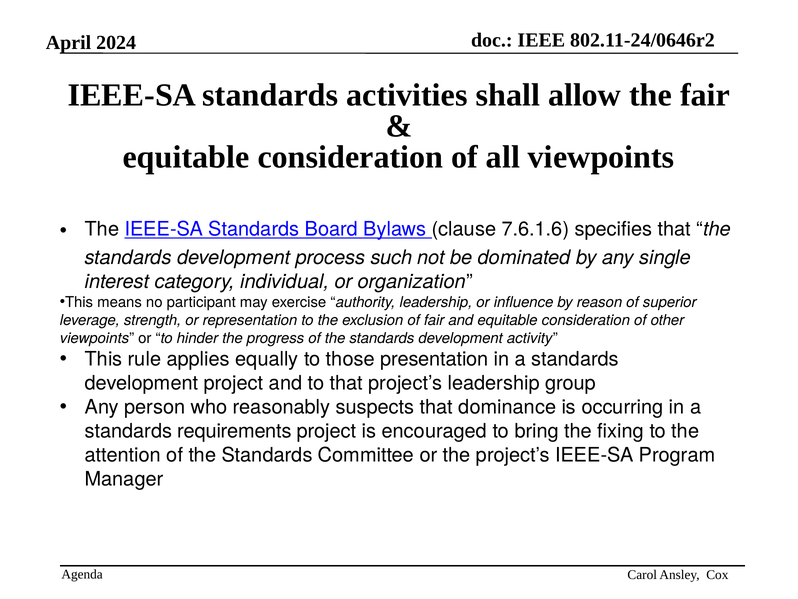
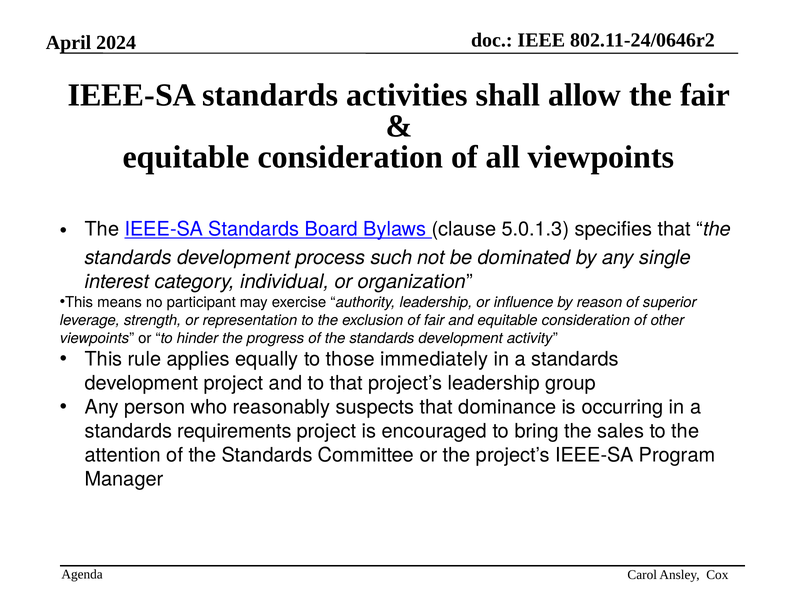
7.6.1.6: 7.6.1.6 -> 5.0.1.3
presentation: presentation -> immediately
fixing: fixing -> sales
